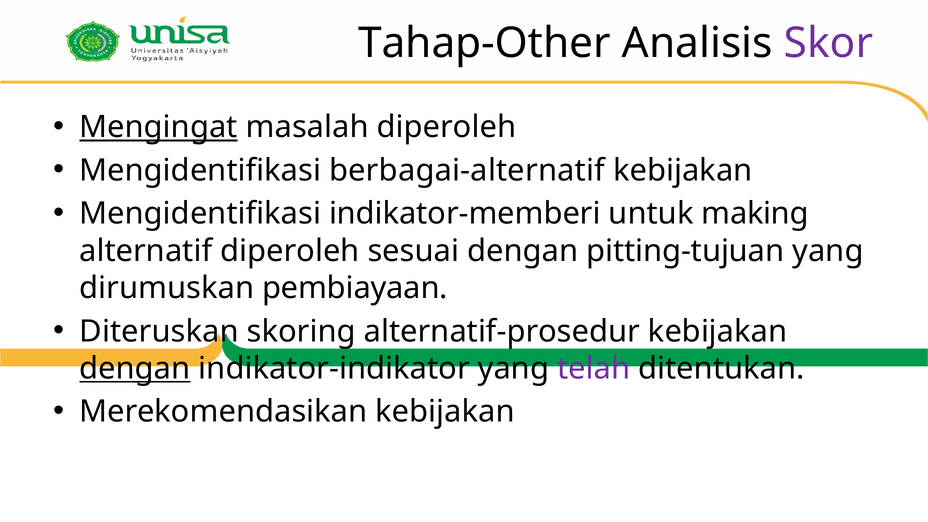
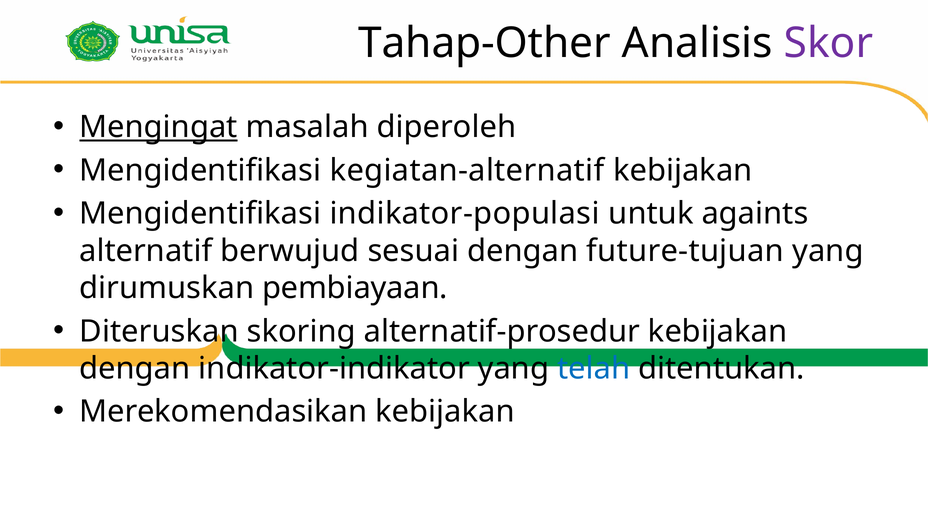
berbagai-alternatif: berbagai-alternatif -> kegiatan-alternatif
indikator-memberi: indikator-memberi -> indikator-populasi
making: making -> againts
alternatif diperoleh: diperoleh -> berwujud
pitting-tujuan: pitting-tujuan -> future-tujuan
dengan at (135, 368) underline: present -> none
telah colour: purple -> blue
